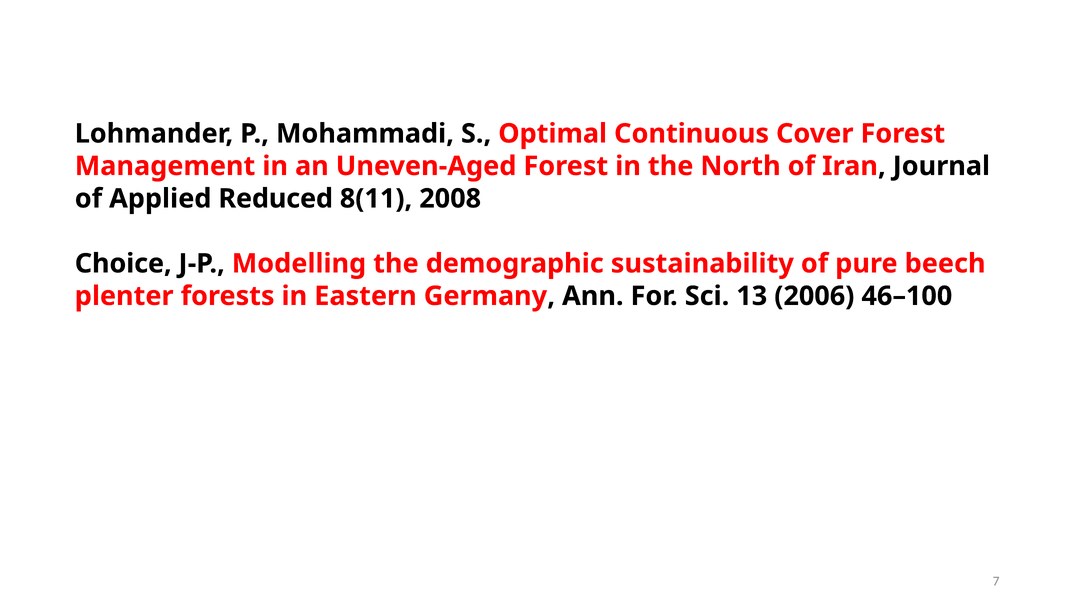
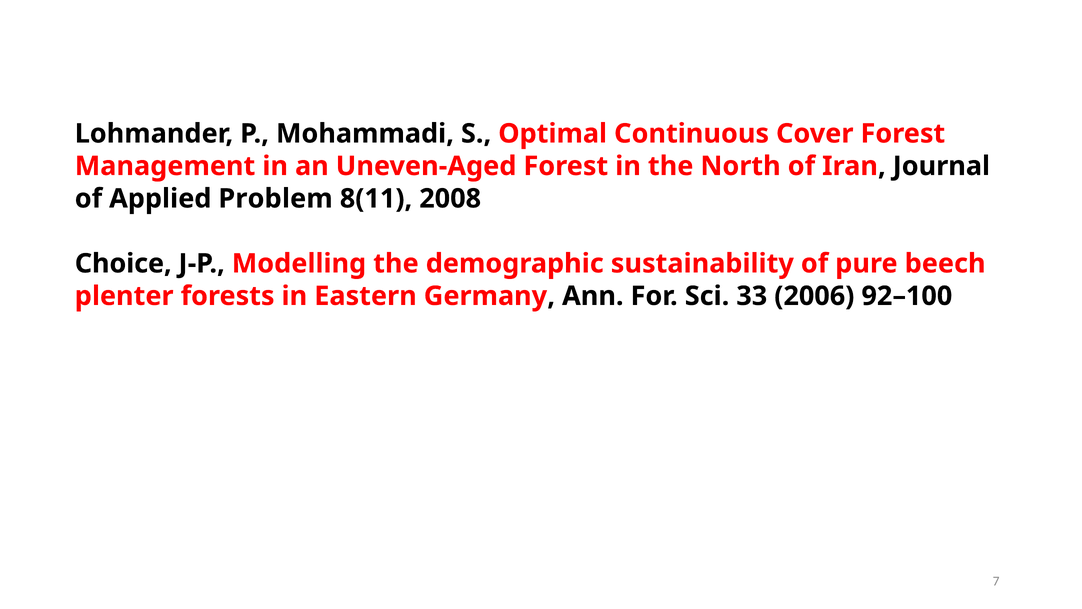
Reduced: Reduced -> Problem
13: 13 -> 33
46–100: 46–100 -> 92–100
